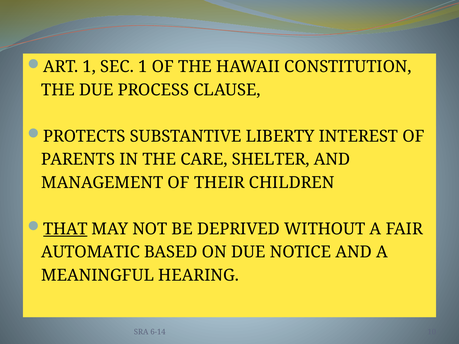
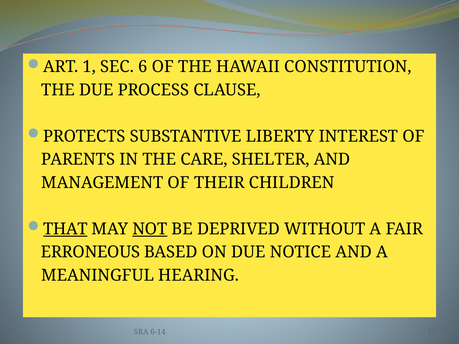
SEC 1: 1 -> 6
NOT underline: none -> present
AUTOMATIC: AUTOMATIC -> ERRONEOUS
